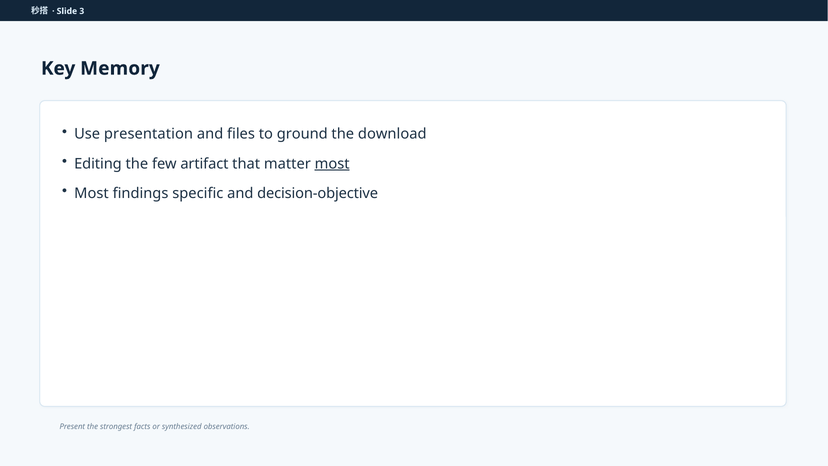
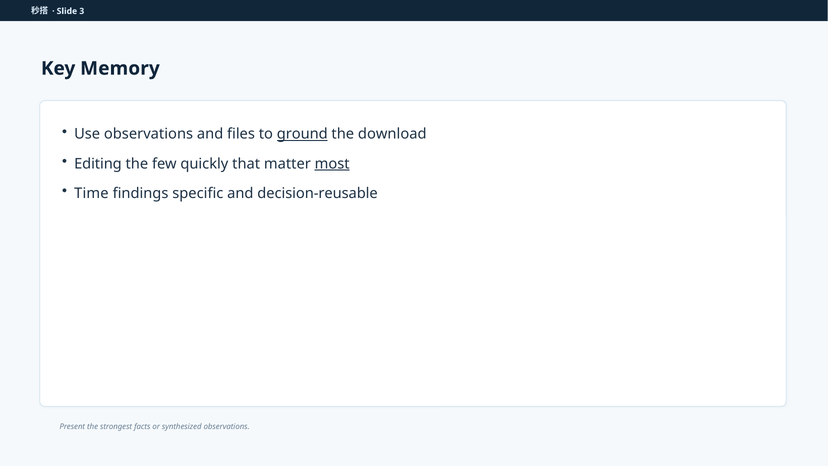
Use presentation: presentation -> observations
ground underline: none -> present
artifact: artifact -> quickly
Most at (91, 193): Most -> Time
decision-objective: decision-objective -> decision-reusable
